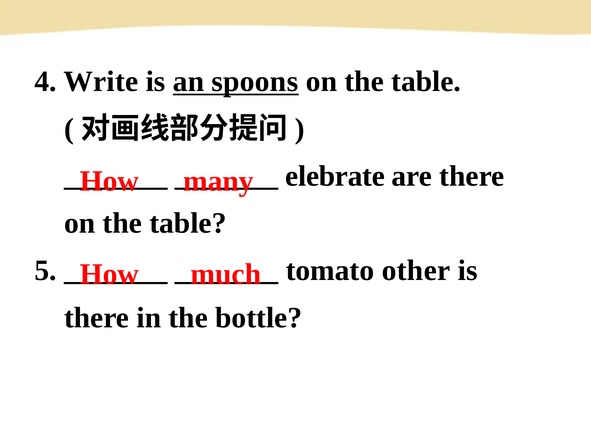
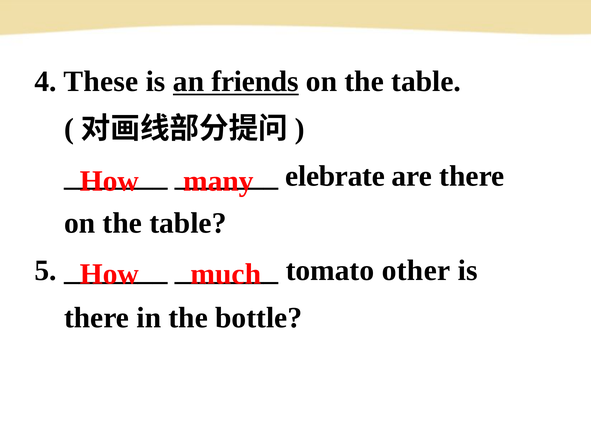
Write: Write -> These
spoons: spoons -> friends
